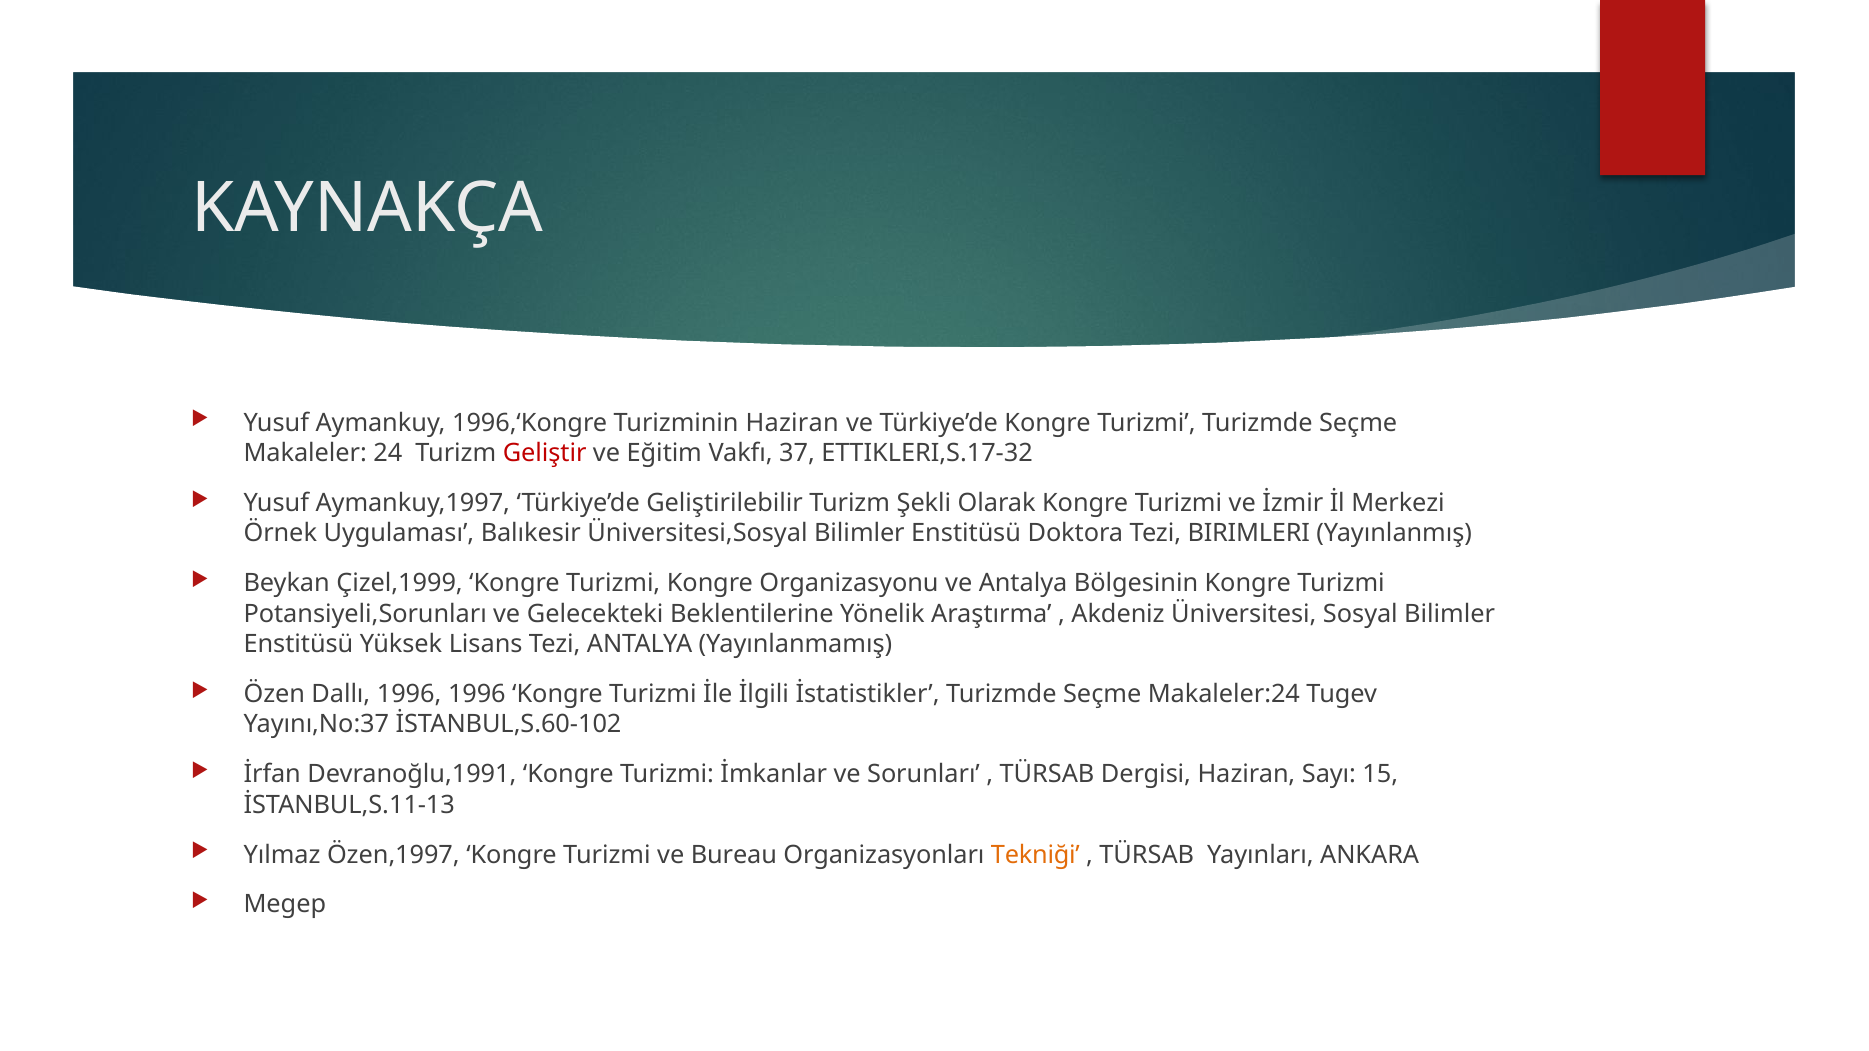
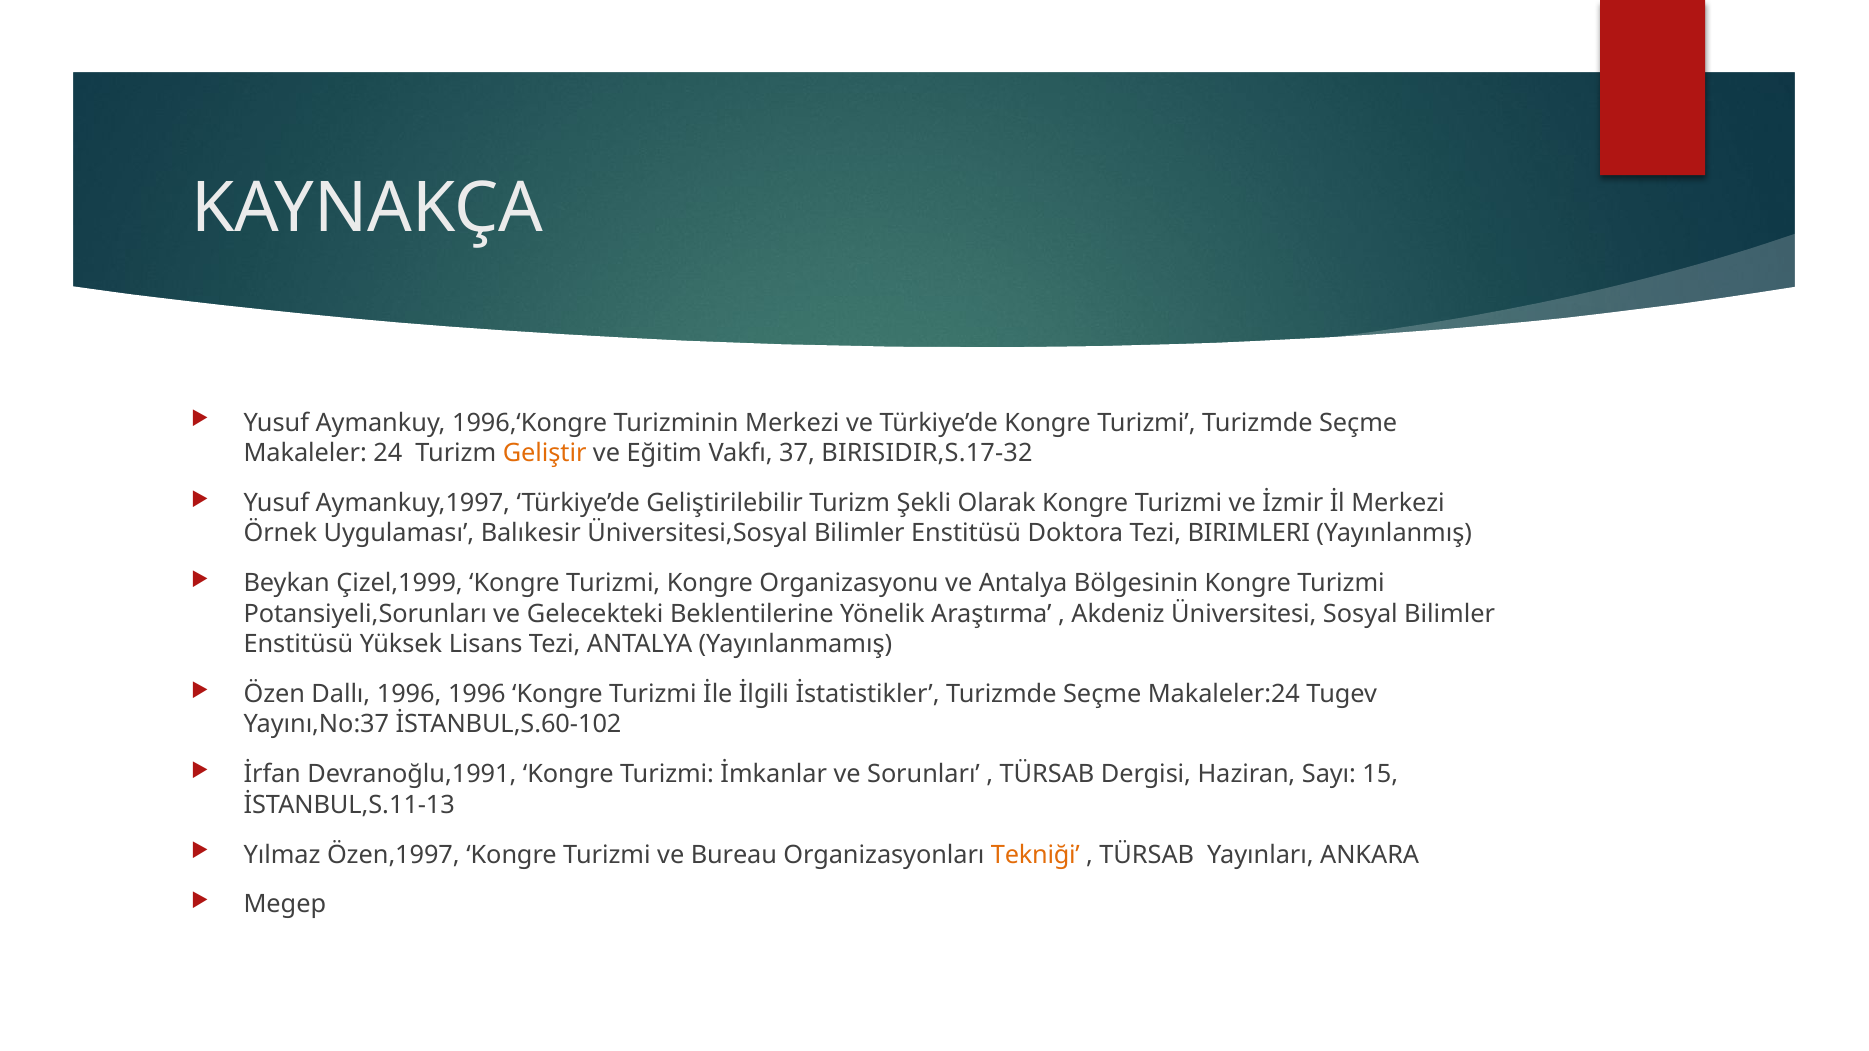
Turizminin Haziran: Haziran -> Merkezi
Geliştir colour: red -> orange
ETTIKLERI,S.17-32: ETTIKLERI,S.17-32 -> BIRISIDIR,S.17-32
